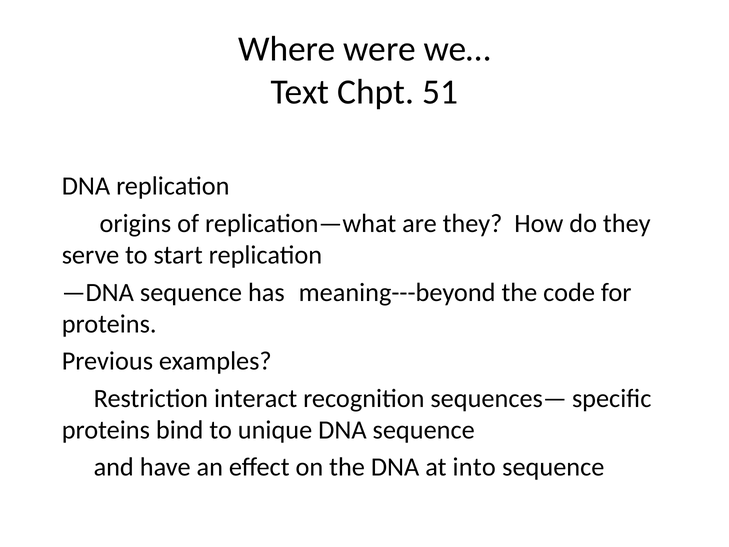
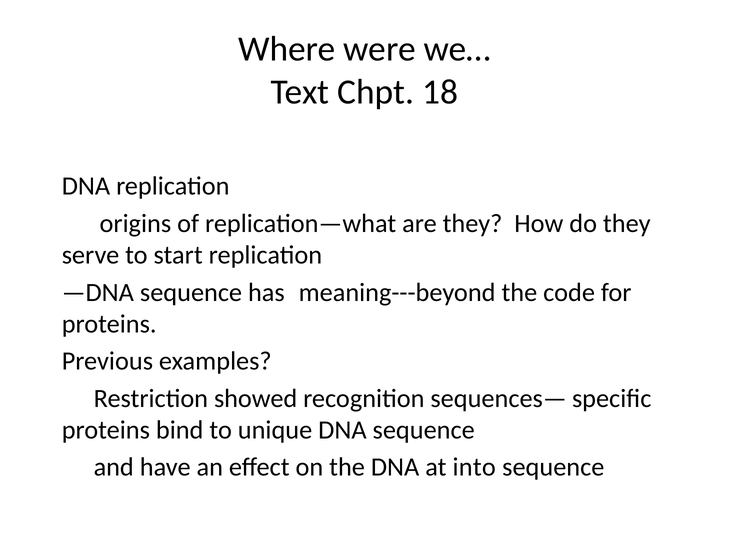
51: 51 -> 18
interact: interact -> showed
